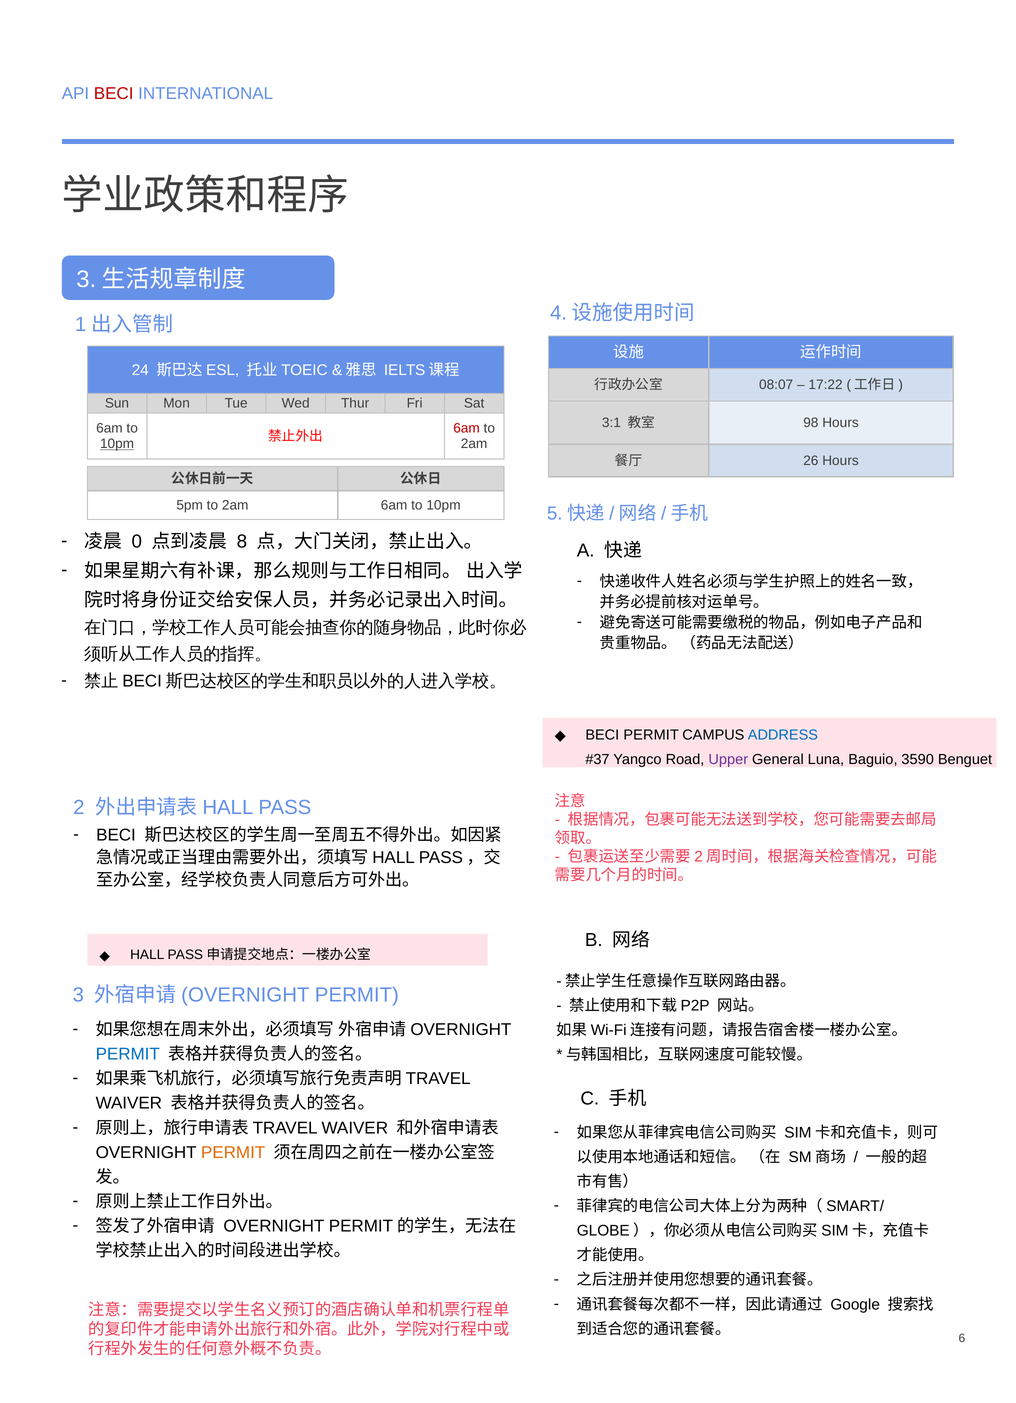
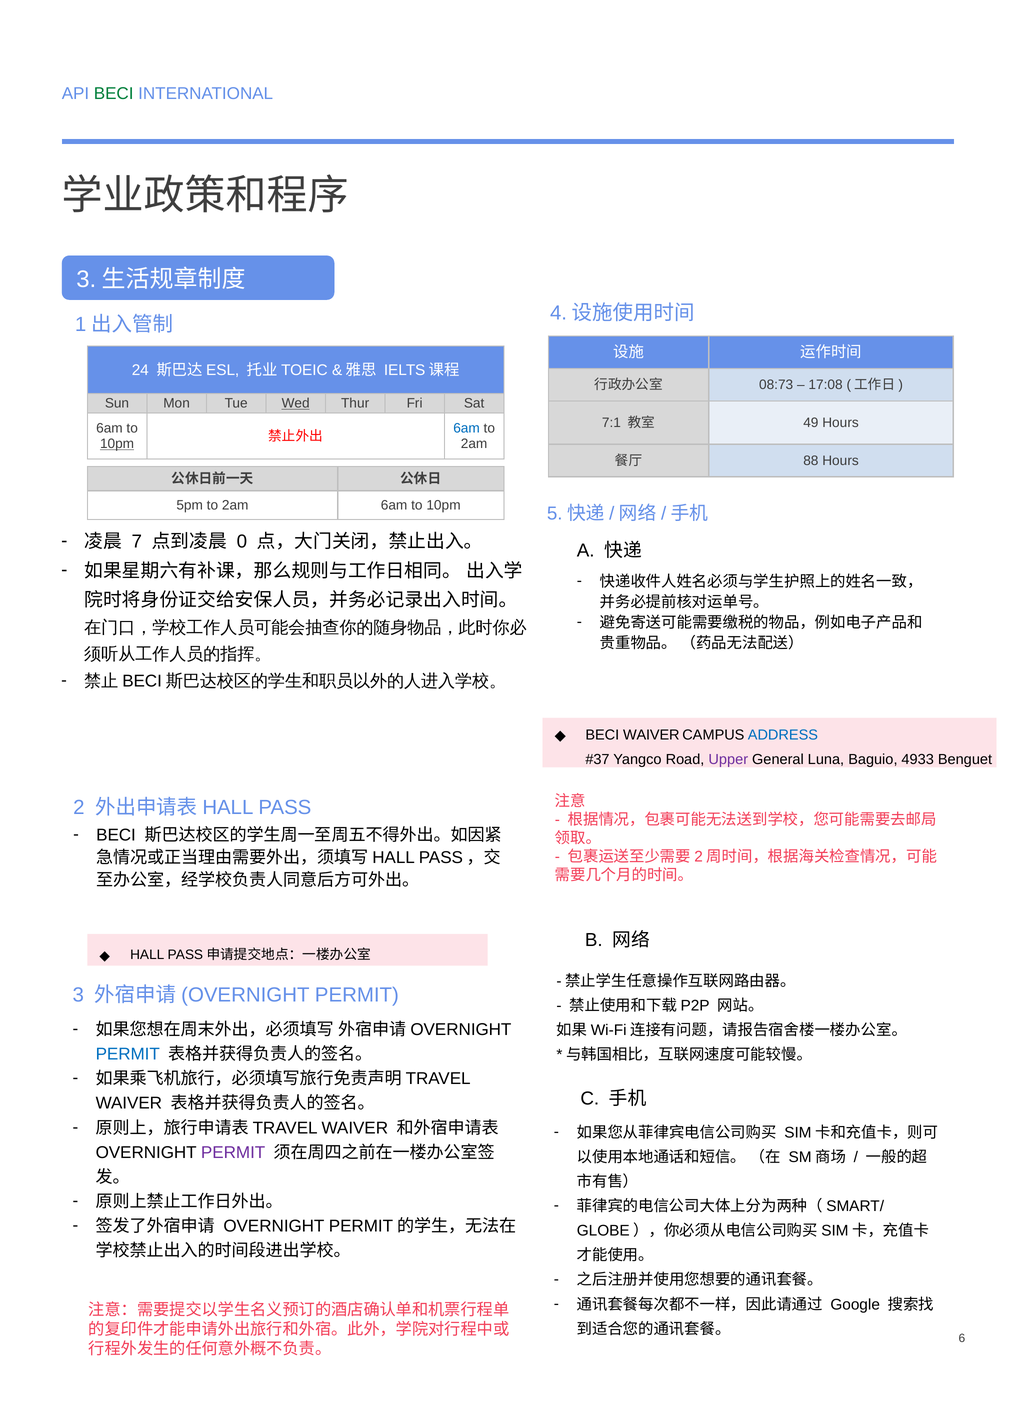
BECI at (114, 94) colour: red -> green
08:07: 08:07 -> 08:73
17:22: 17:22 -> 17:08
Wed underline: none -> present
3:1: 3:1 -> 7:1
98: 98 -> 49
6am at (467, 428) colour: red -> blue
26: 26 -> 88
0: 0 -> 7
8: 8 -> 0
BECI PERMIT: PERMIT -> WAIVER
3590: 3590 -> 4933
PERMIT at (233, 1153) colour: orange -> purple
